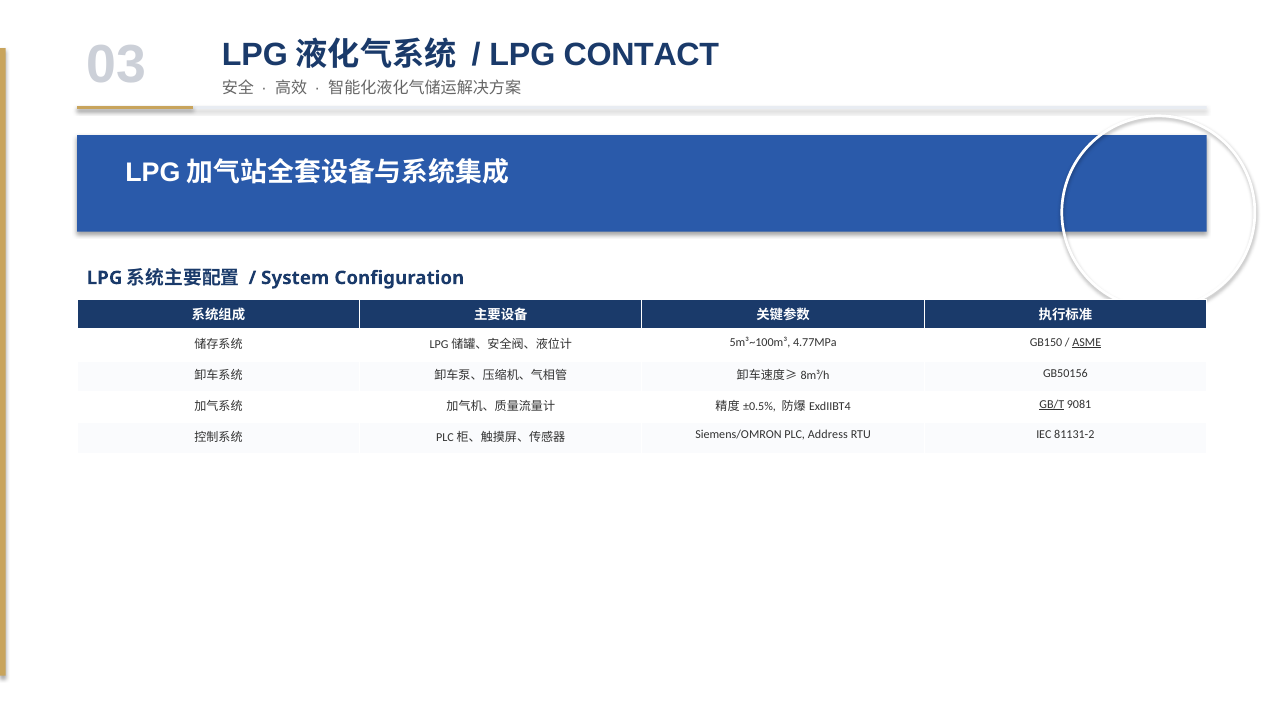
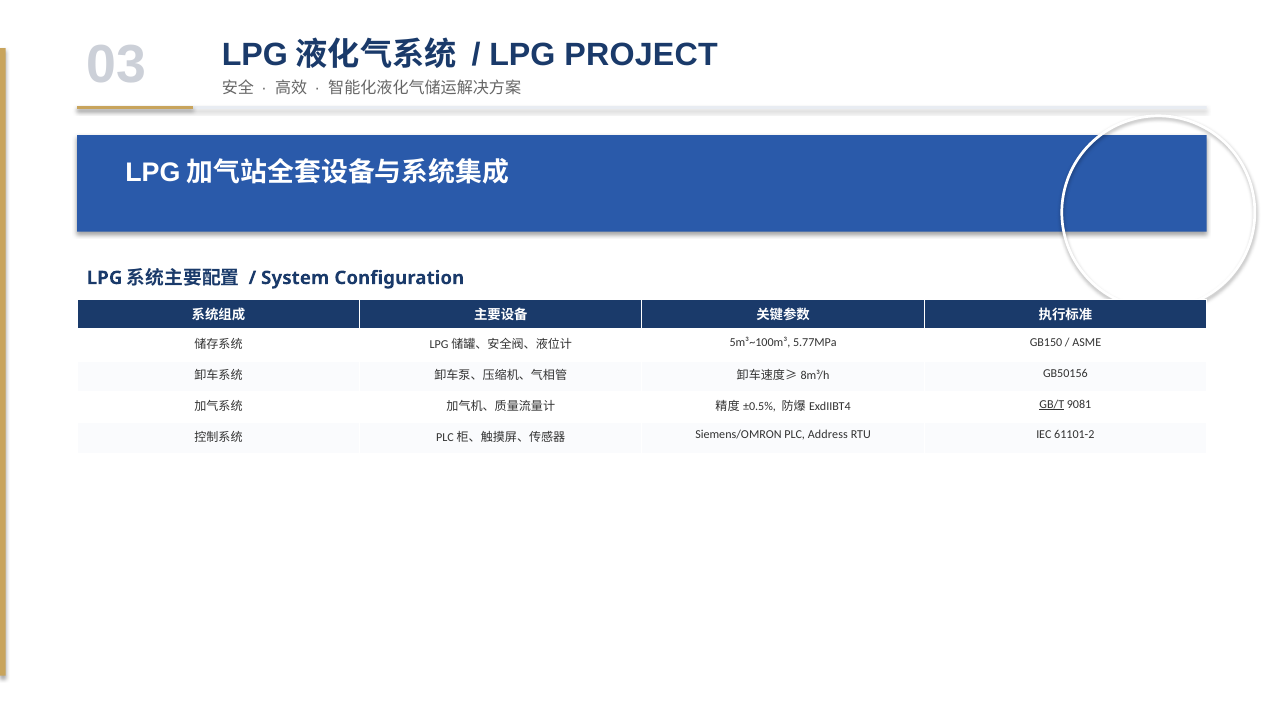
CONTACT: CONTACT -> PROJECT
4.77MPa: 4.77MPa -> 5.77MPa
ASME underline: present -> none
81131-2: 81131-2 -> 61101-2
